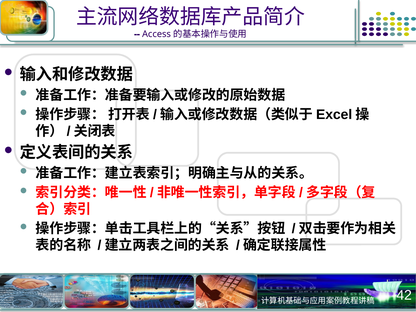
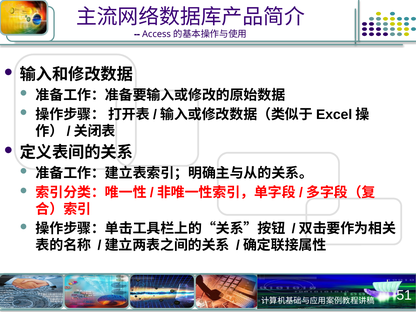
42: 42 -> 51
